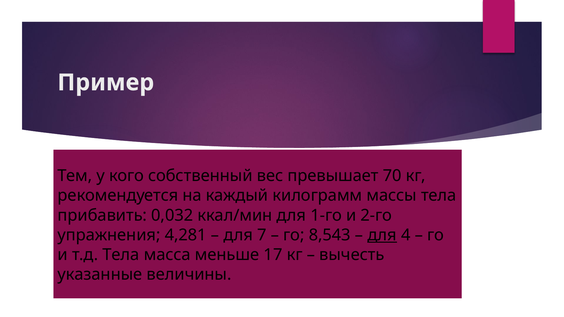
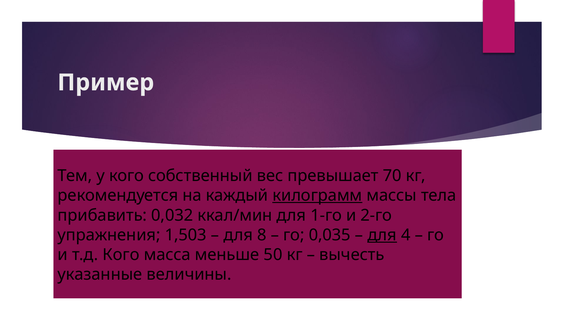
килограмм underline: none -> present
4,281: 4,281 -> 1,503
7: 7 -> 8
8,543: 8,543 -> 0,035
т.д Тела: Тела -> Кого
17: 17 -> 50
